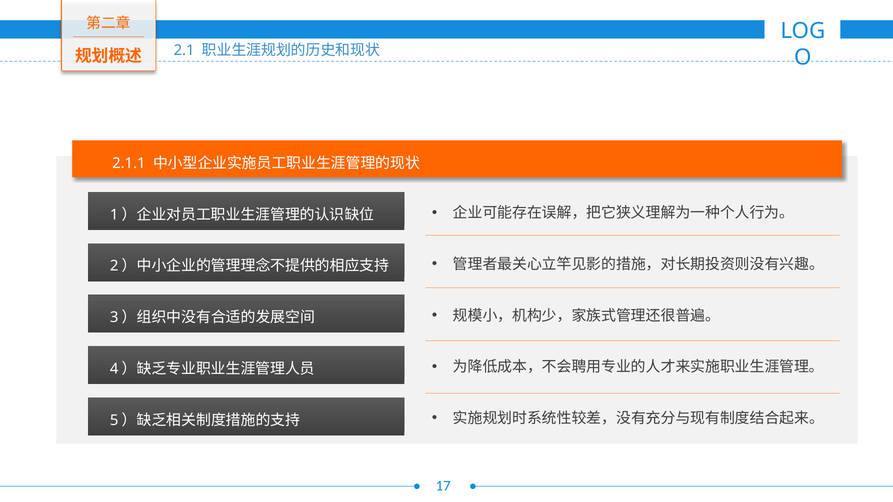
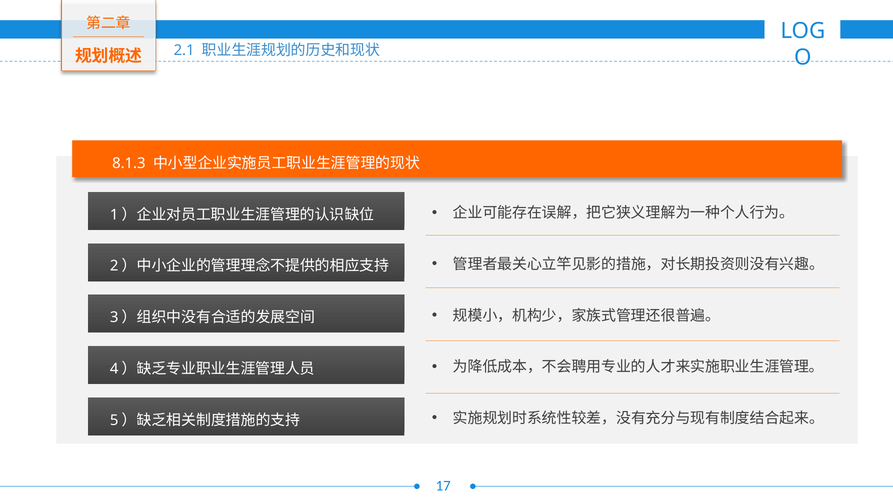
2.1.1: 2.1.1 -> 8.1.3
